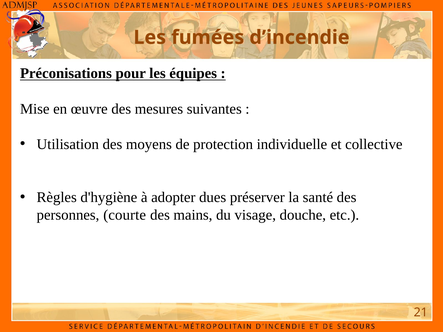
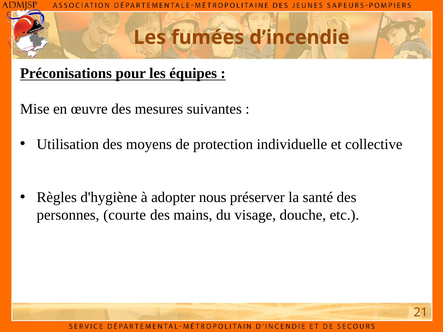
dues: dues -> nous
